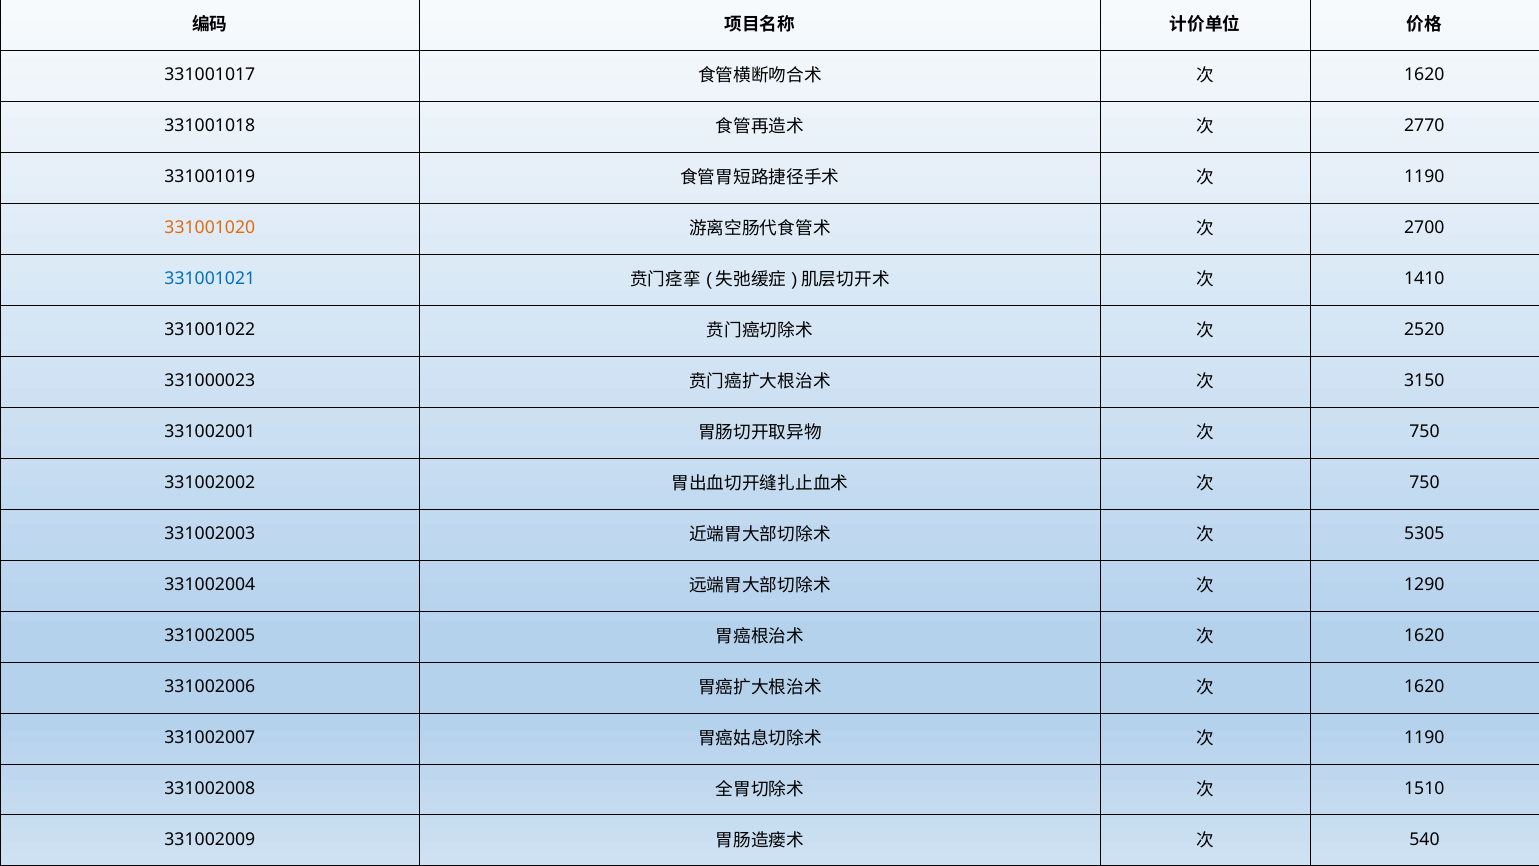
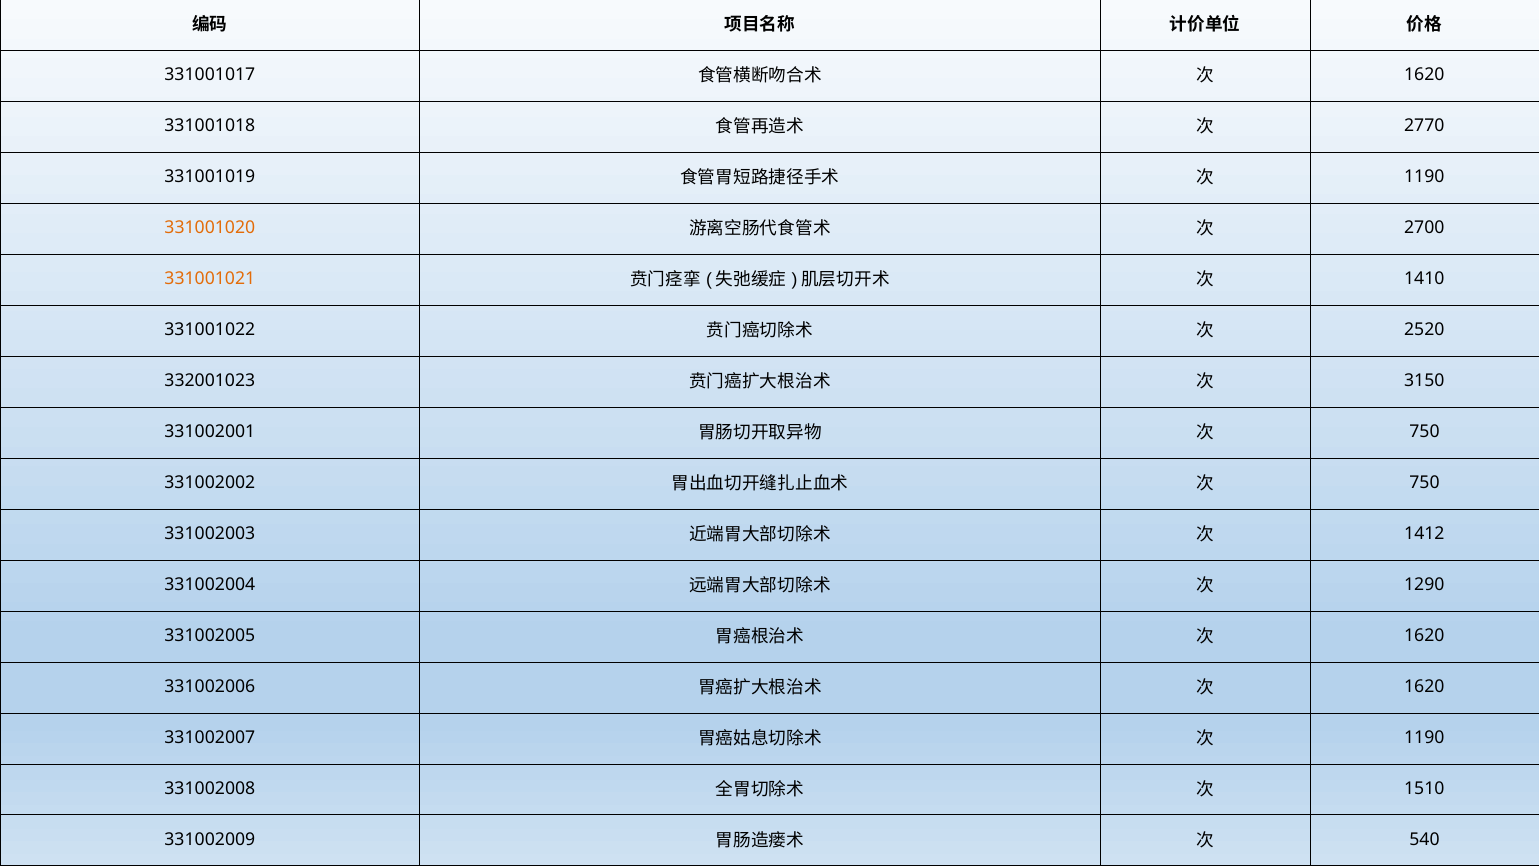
331001021 colour: blue -> orange
331000023: 331000023 -> 332001023
5305: 5305 -> 1412
